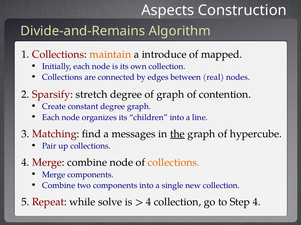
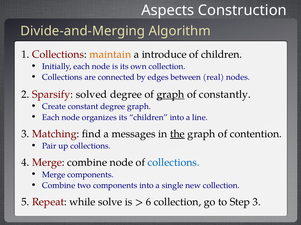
Divide-and-Remains: Divide-and-Remains -> Divide-and-Merging
of mapped: mapped -> children
stretch: stretch -> solved
graph at (170, 95) underline: none -> present
contention: contention -> constantly
hypercube: hypercube -> contention
collections at (174, 163) colour: orange -> blue
4 at (148, 203): 4 -> 6
Step 4: 4 -> 3
